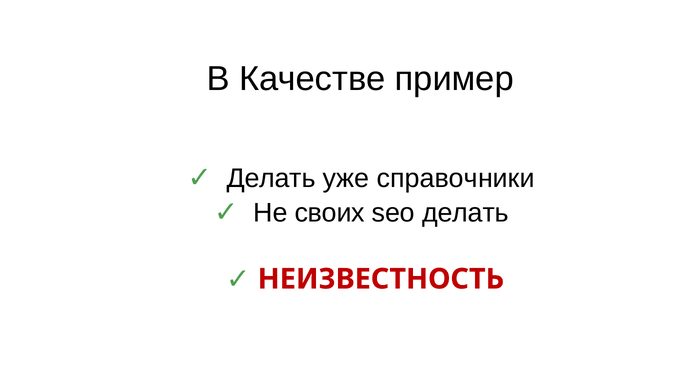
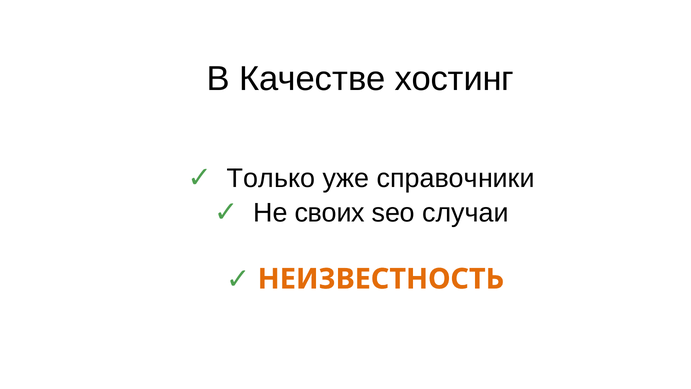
пример: пример -> хостинг
Делать at (271, 178): Делать -> Только
seo делать: делать -> случаи
НЕИЗВЕСТНОСТЬ colour: red -> orange
